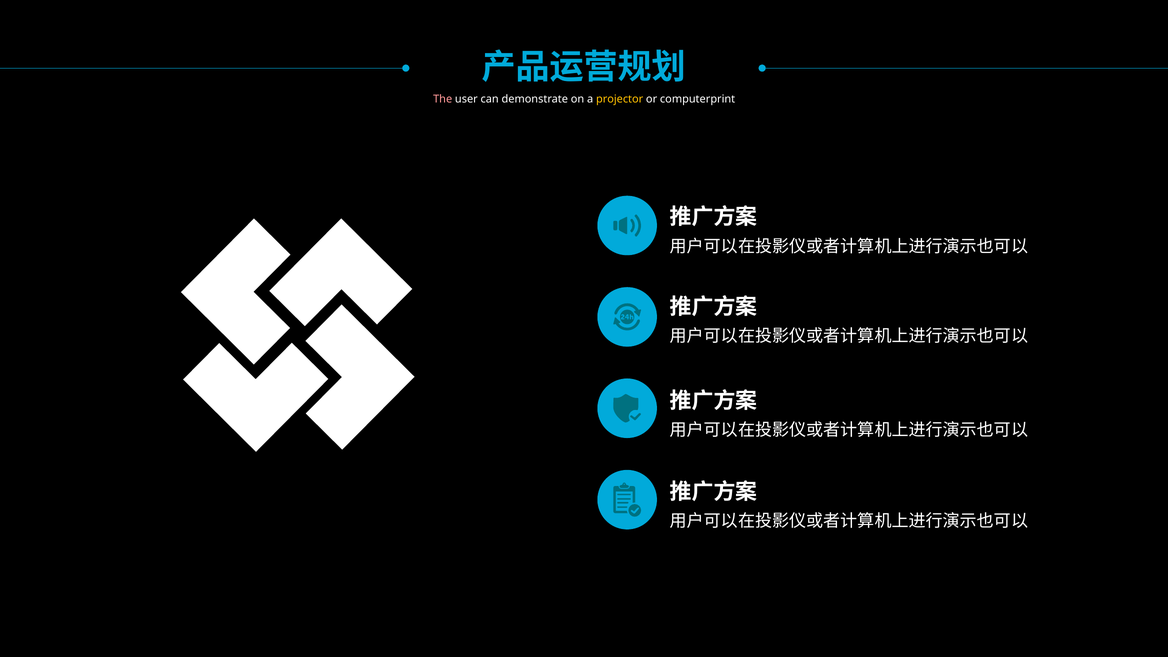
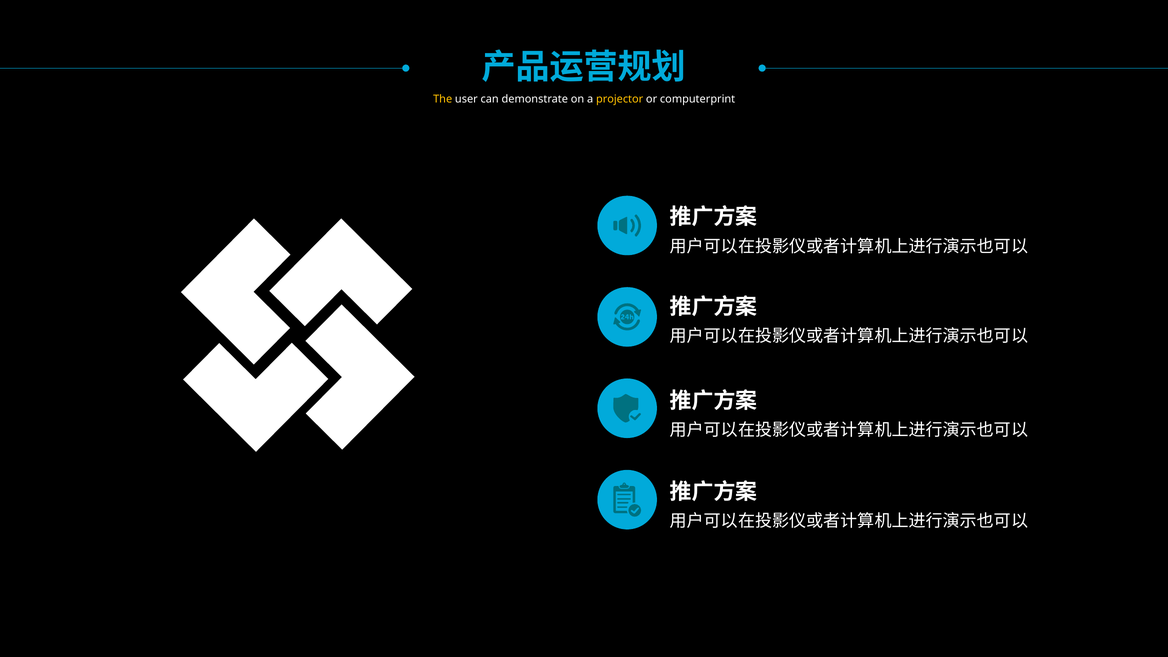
The colour: pink -> yellow
